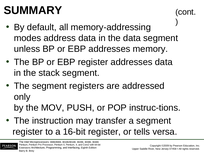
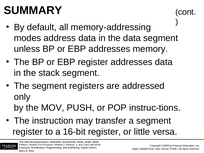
tells: tells -> little
